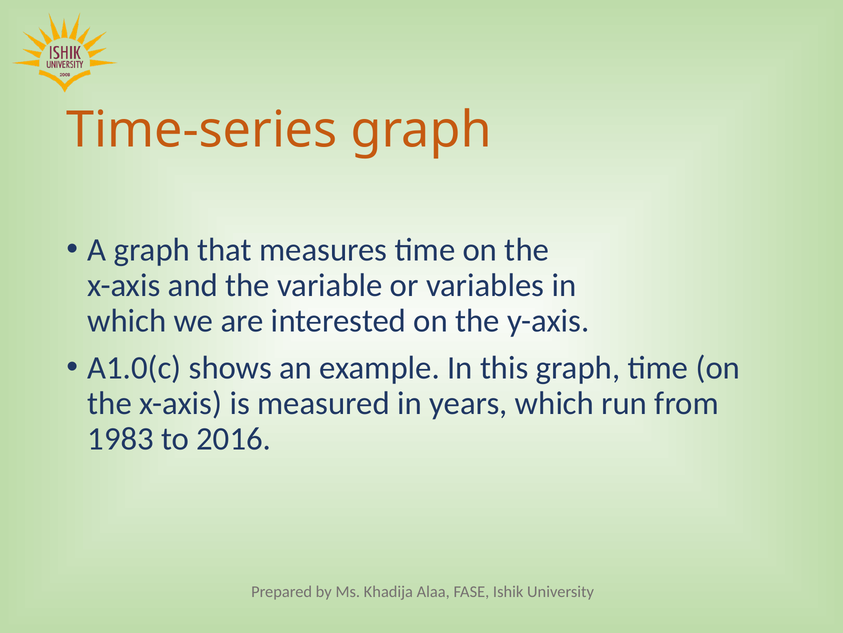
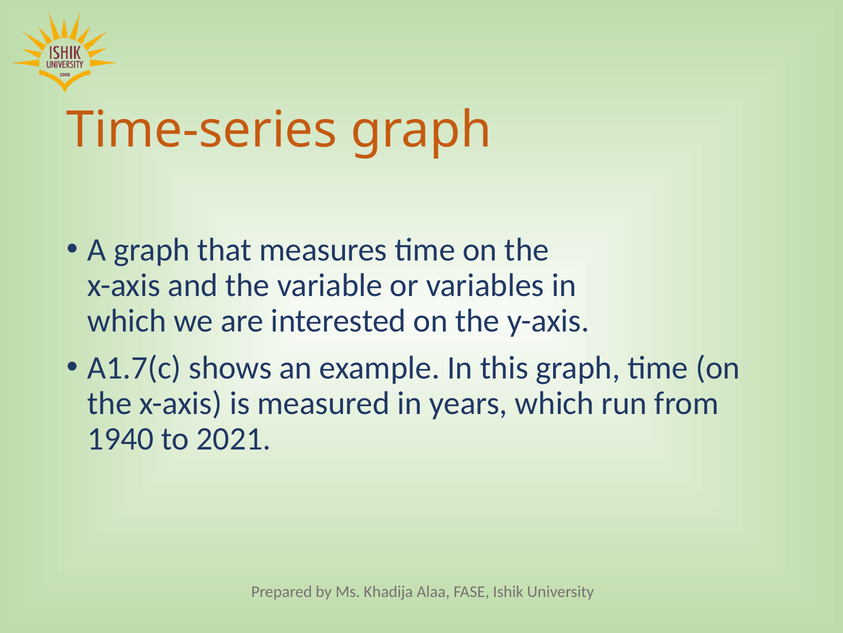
A1.0(c: A1.0(c -> A1.7(c
1983: 1983 -> 1940
2016: 2016 -> 2021
